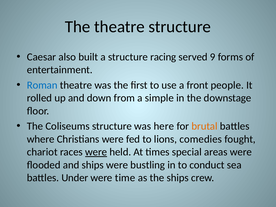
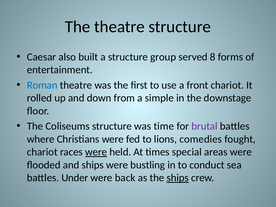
racing: racing -> group
9: 9 -> 8
front people: people -> chariot
here: here -> time
brutal colour: orange -> purple
time: time -> back
ships at (178, 178) underline: none -> present
